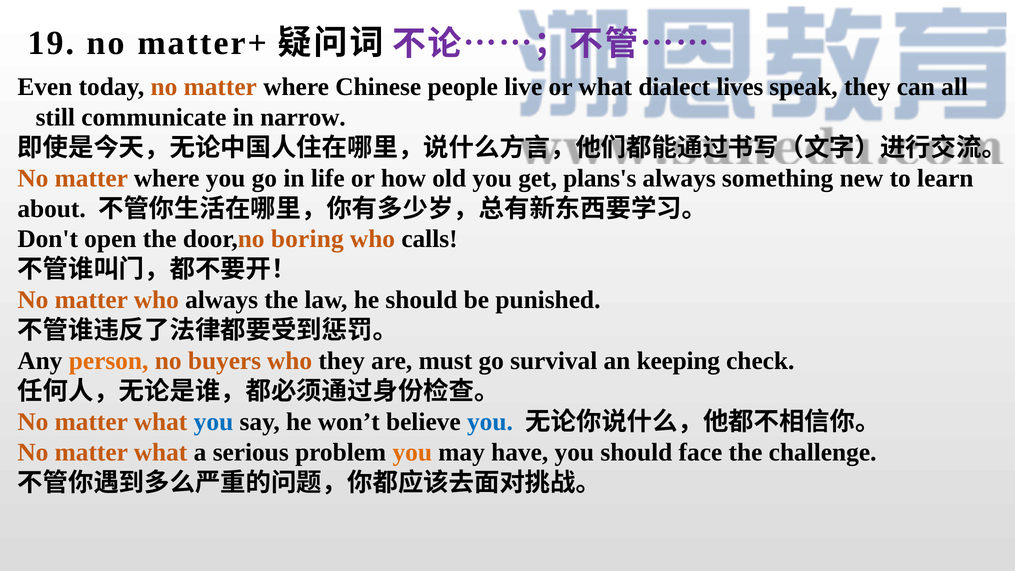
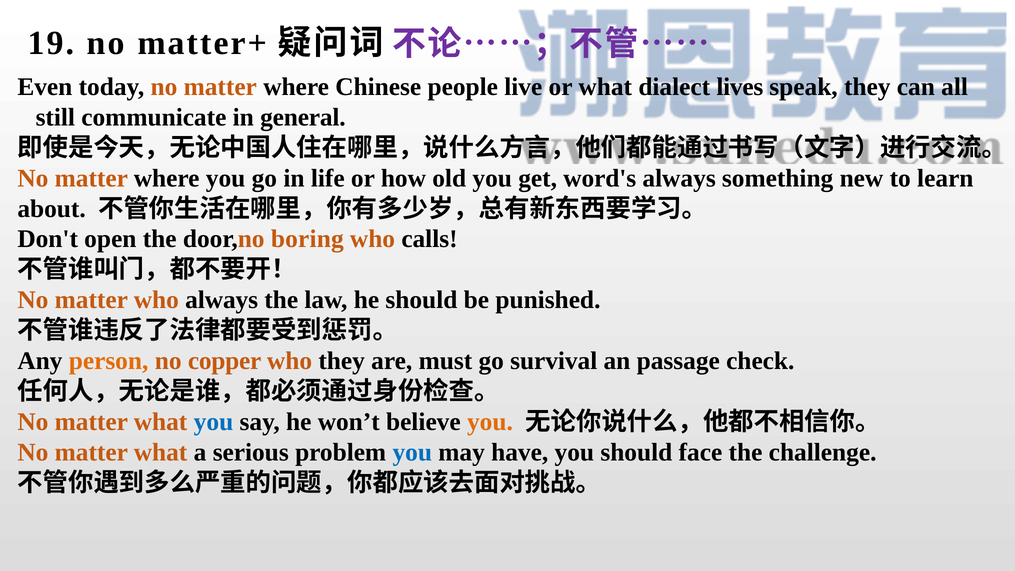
narrow: narrow -> general
plans's: plans's -> word's
buyers: buyers -> copper
keeping: keeping -> passage
you at (490, 422) colour: blue -> orange
you at (412, 452) colour: orange -> blue
